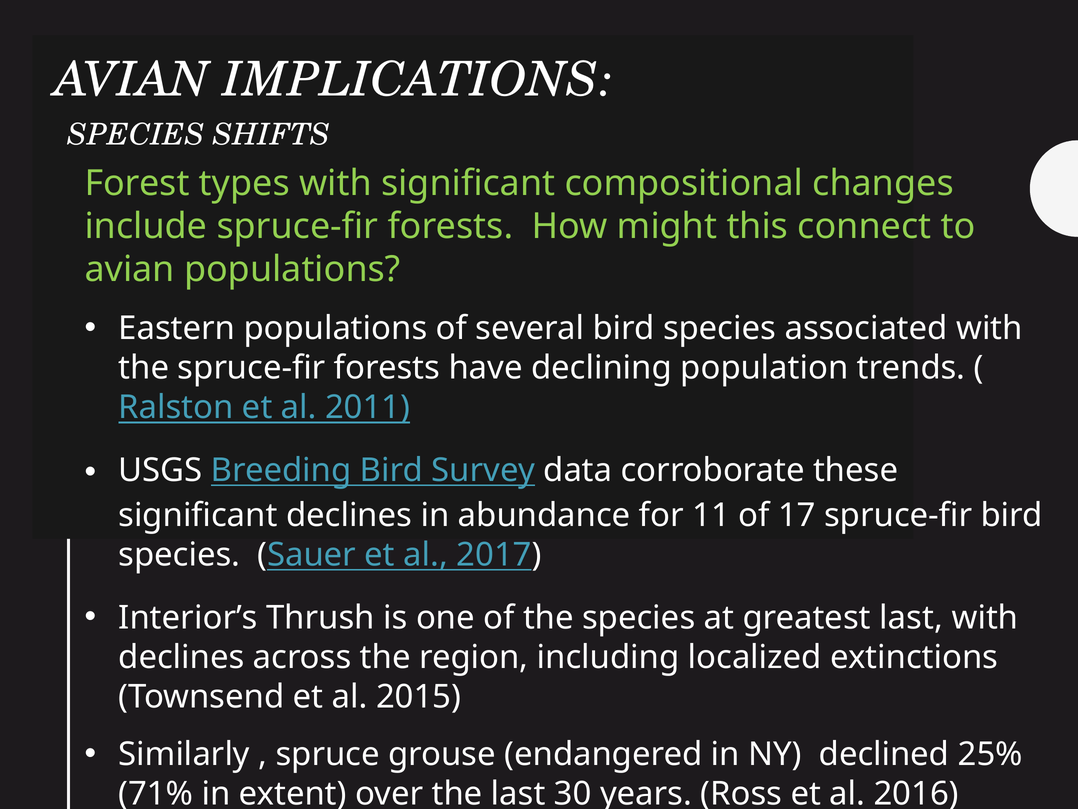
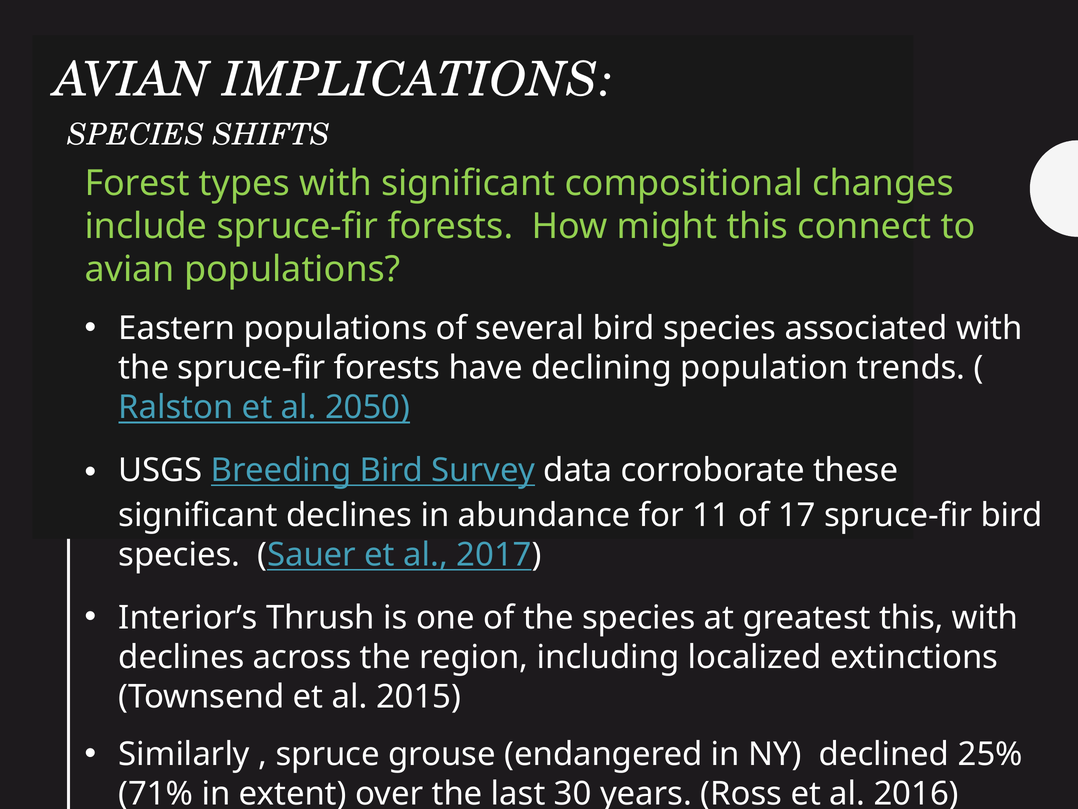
2011: 2011 -> 2050
greatest last: last -> this
